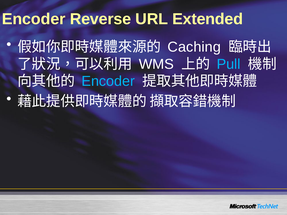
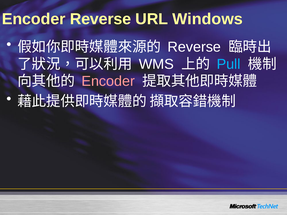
Extended: Extended -> Windows
Caching at (194, 47): Caching -> Reverse
Encoder at (108, 81) colour: light blue -> pink
